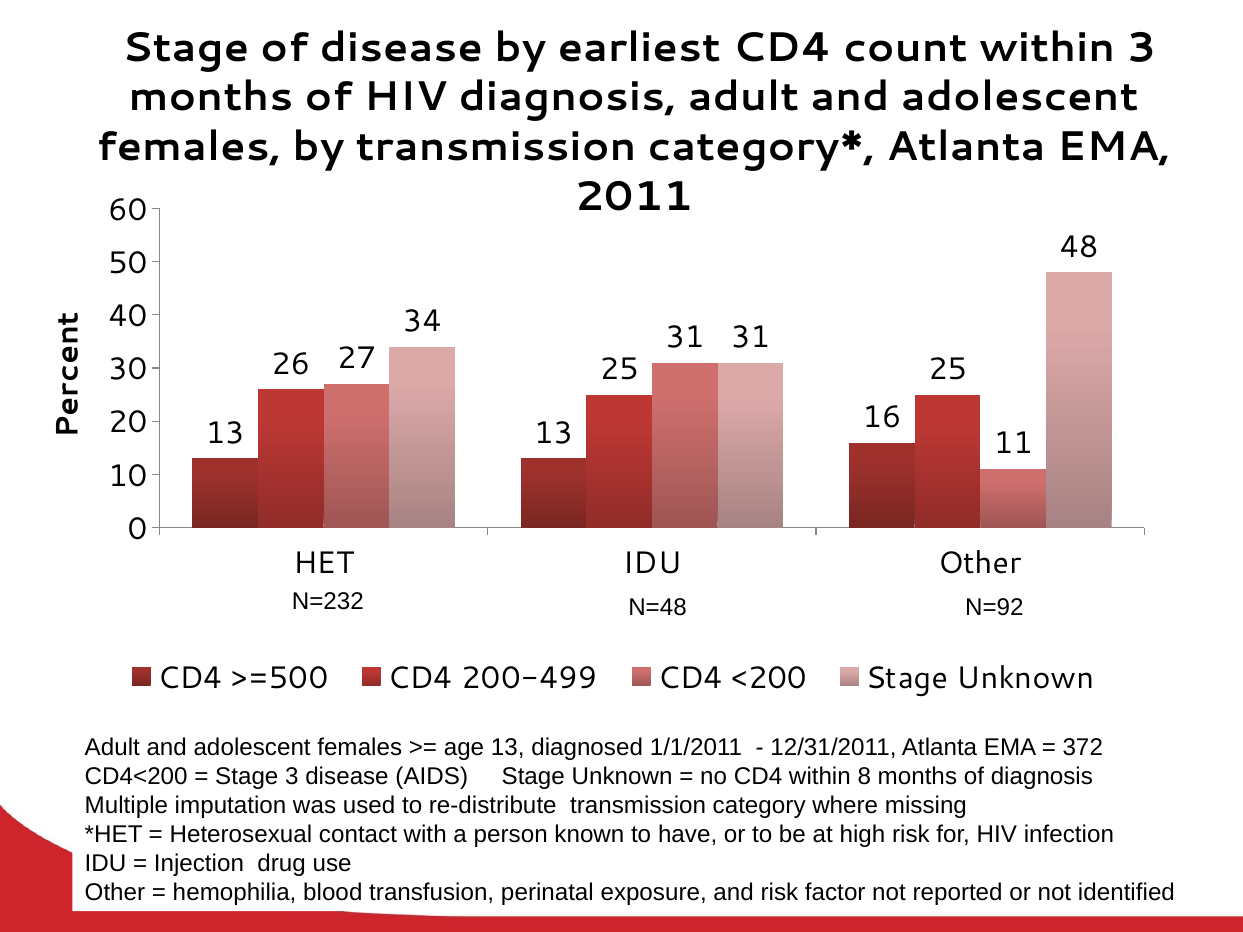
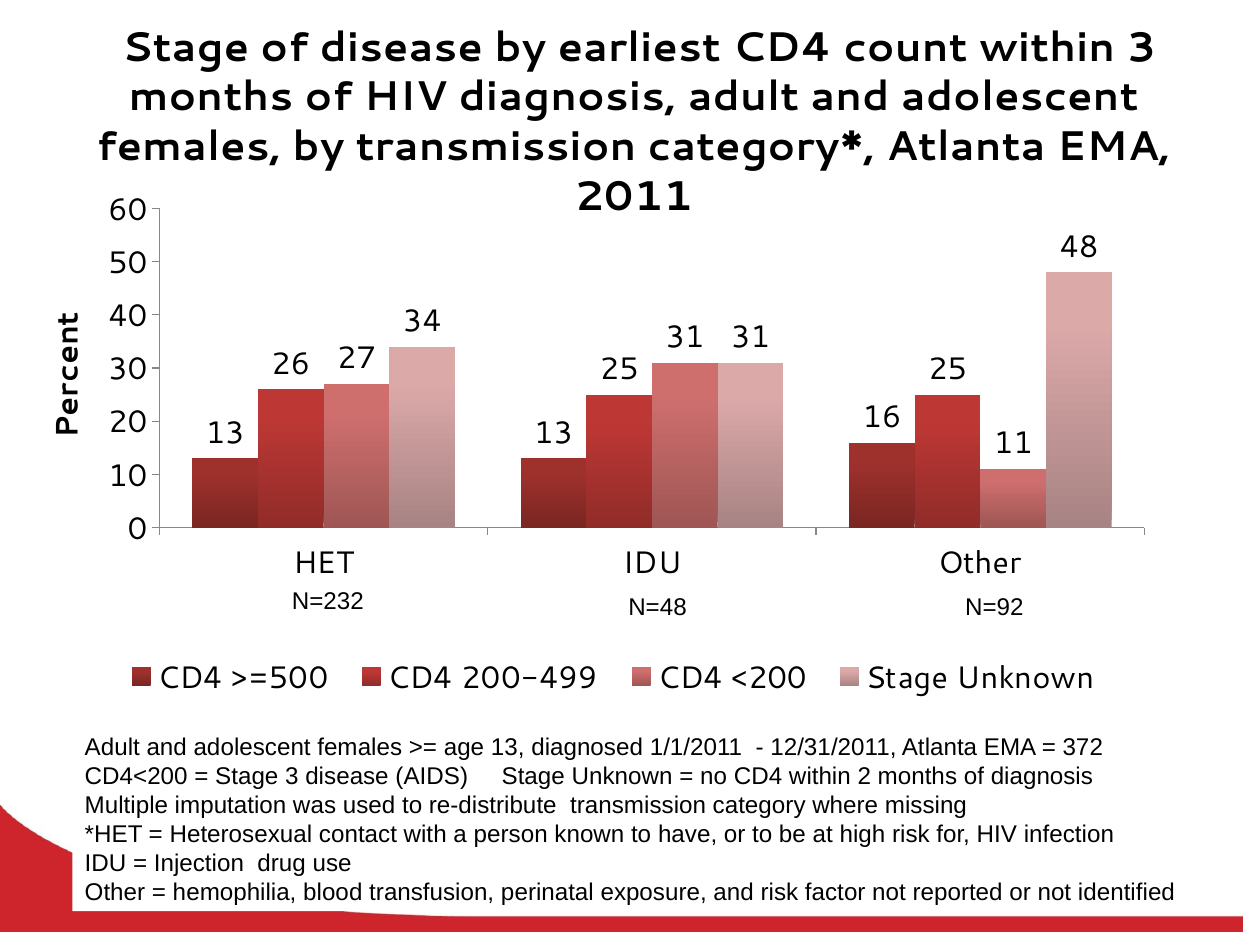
8: 8 -> 2
